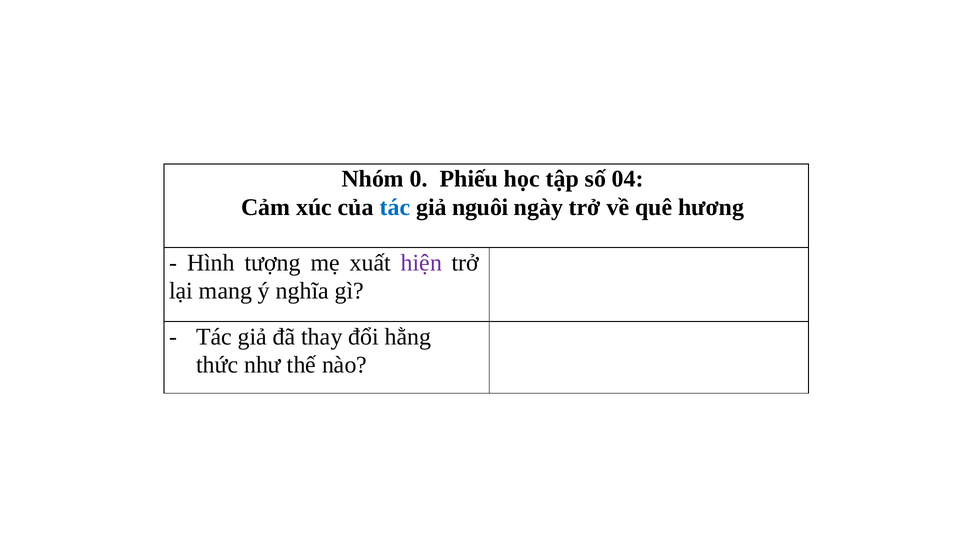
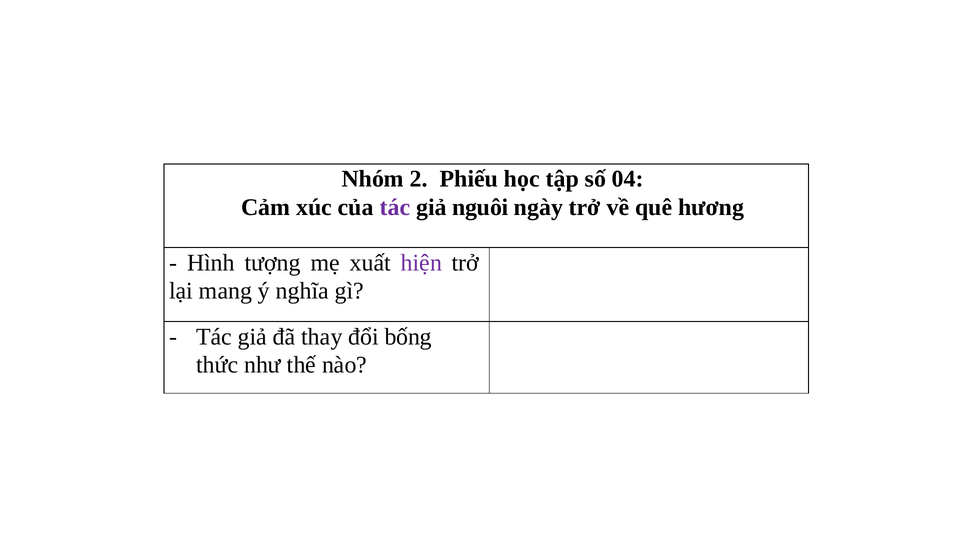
0: 0 -> 2
tác at (395, 207) colour: blue -> purple
hằng: hằng -> bống
